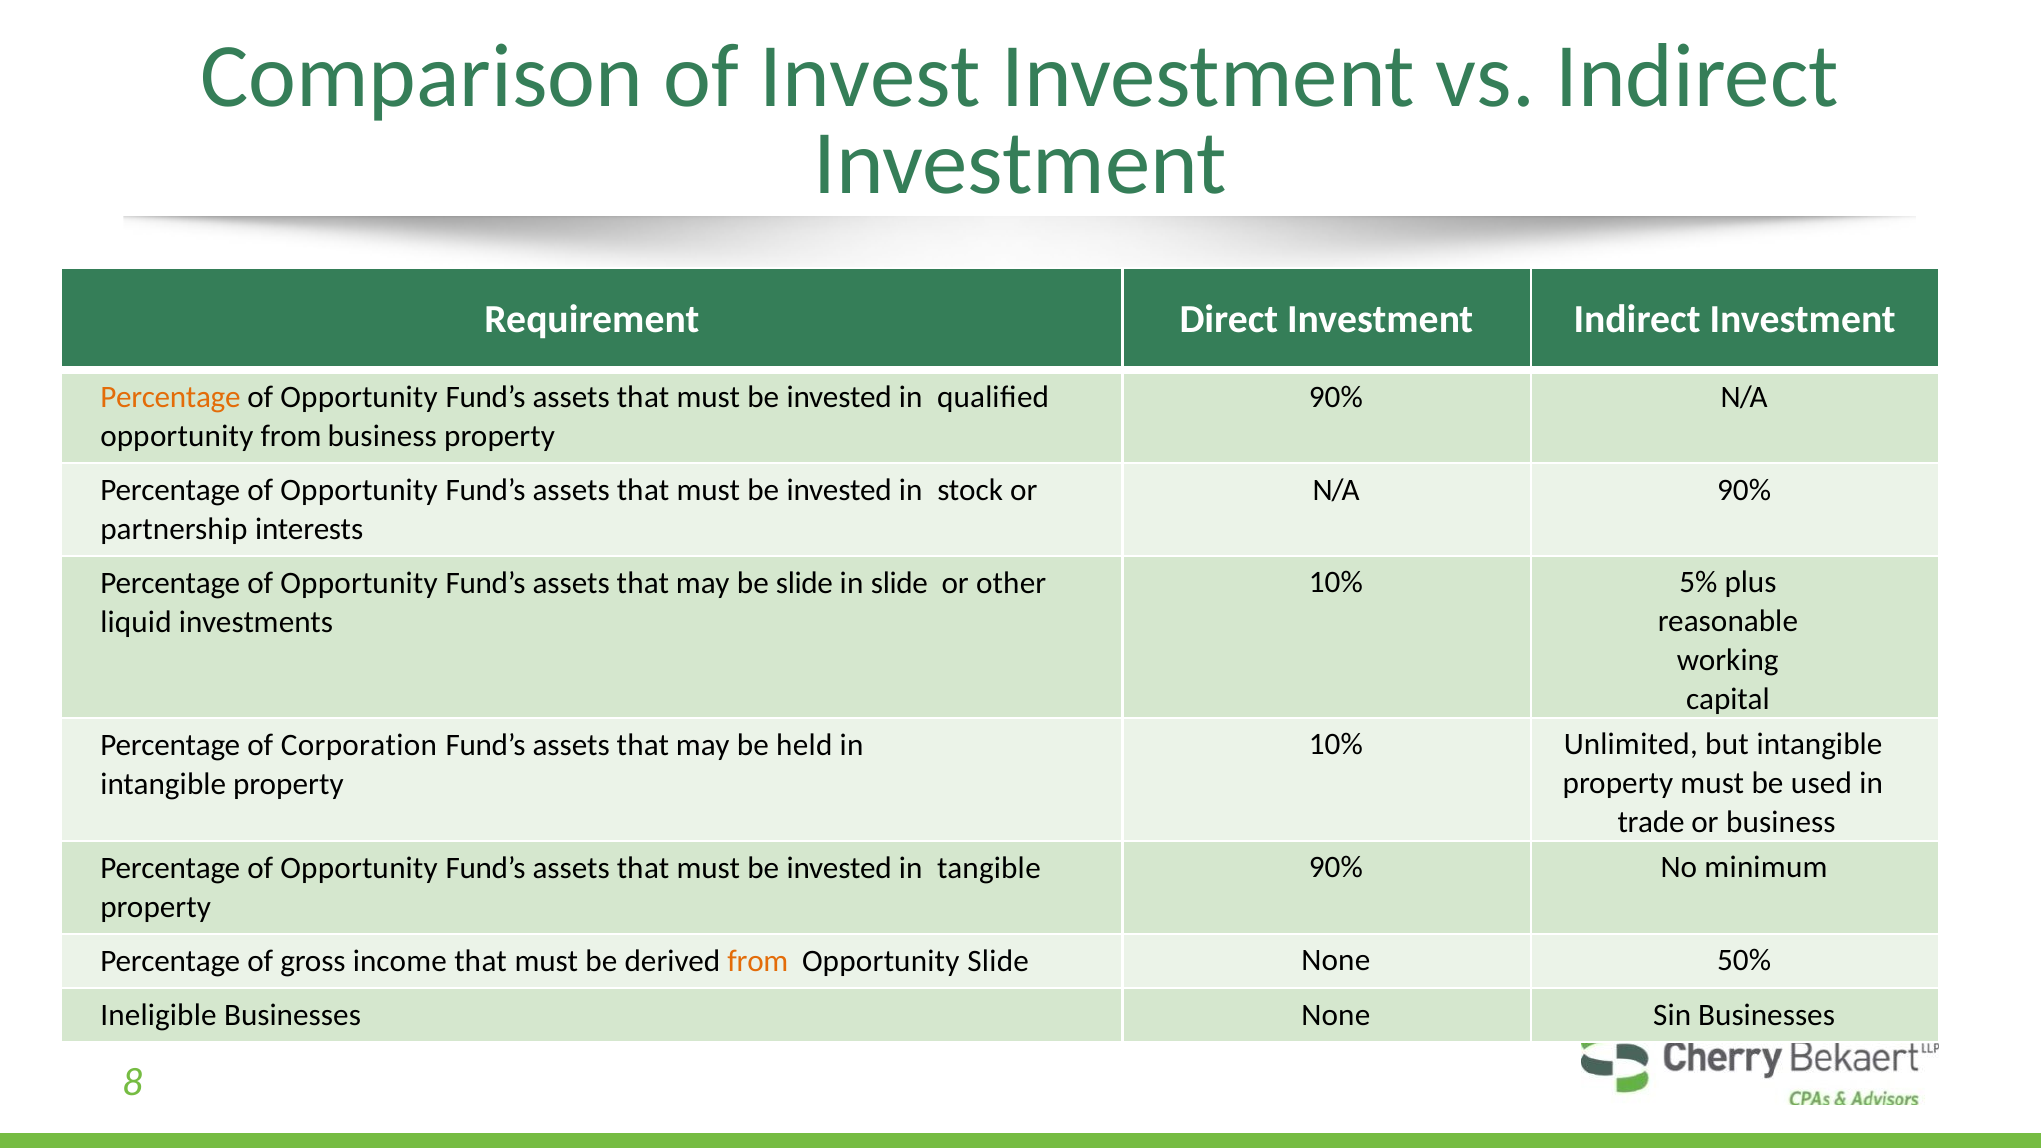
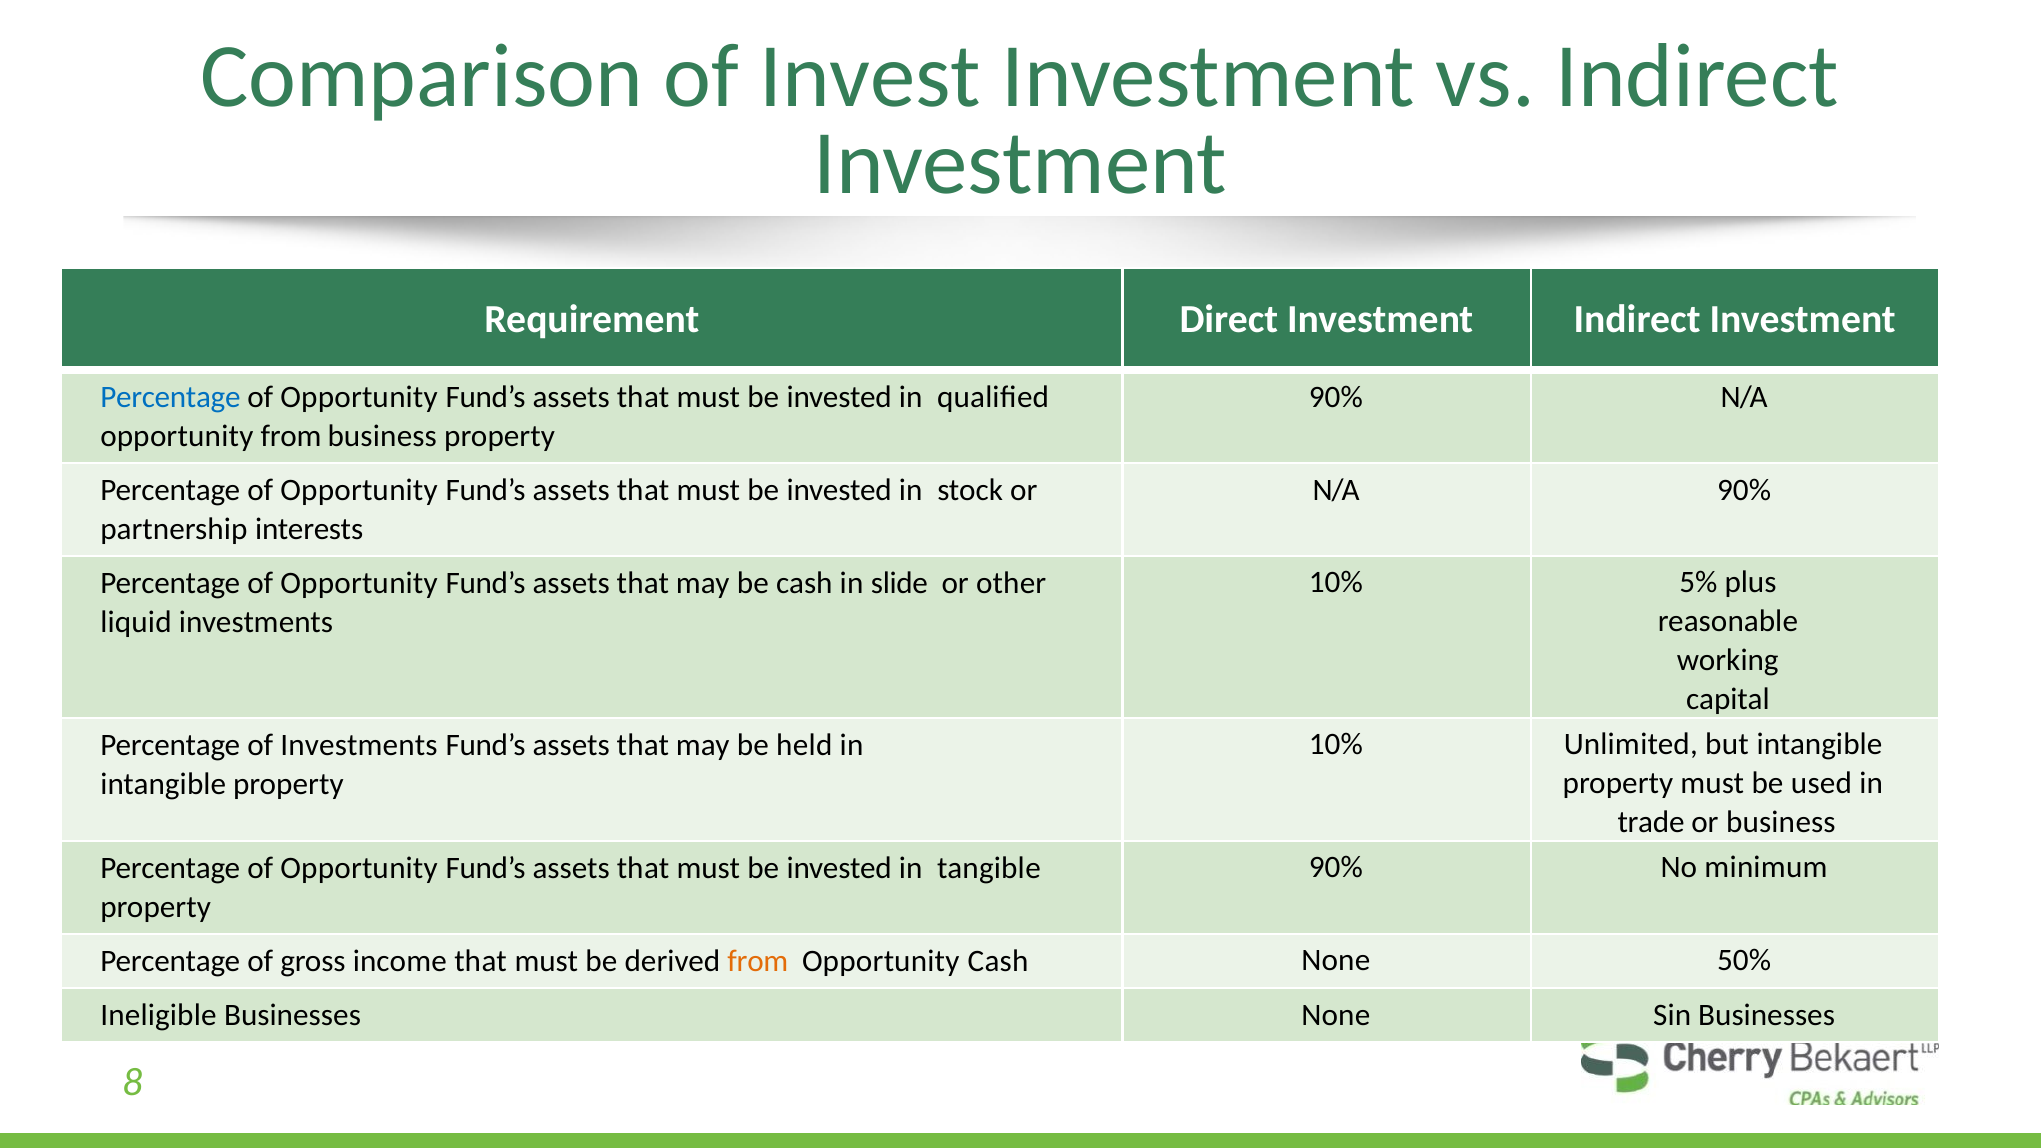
Percentage at (170, 398) colour: orange -> blue
be slide: slide -> cash
of Corporation: Corporation -> Investments
Opportunity Slide: Slide -> Cash
